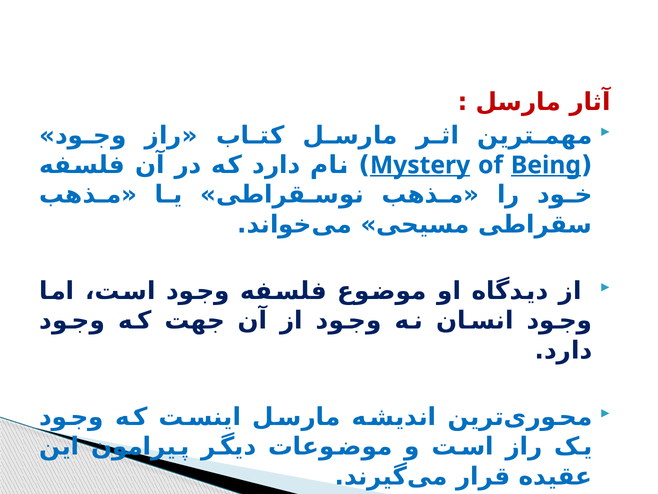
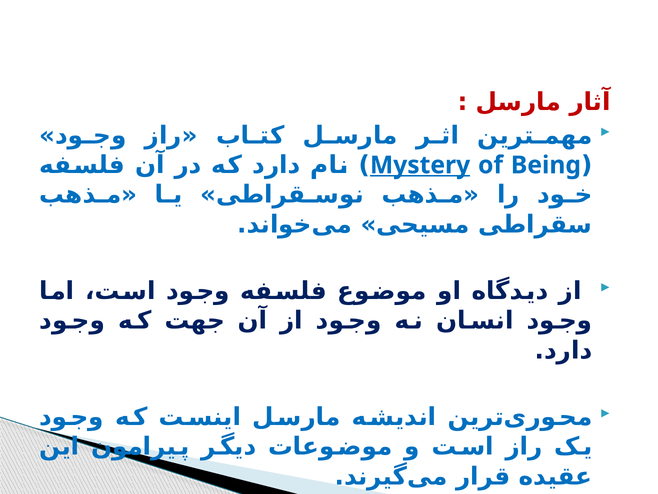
Being underline: present -> none
